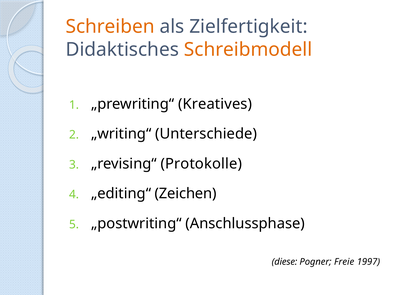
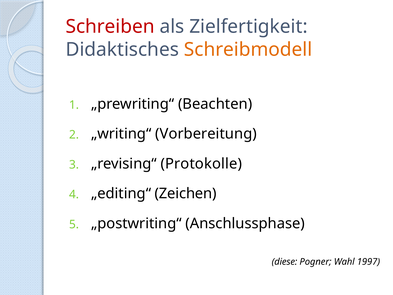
Schreiben colour: orange -> red
Kreatives: Kreatives -> Beachten
Unterschiede: Unterschiede -> Vorbereitung
Freie: Freie -> Wahl
